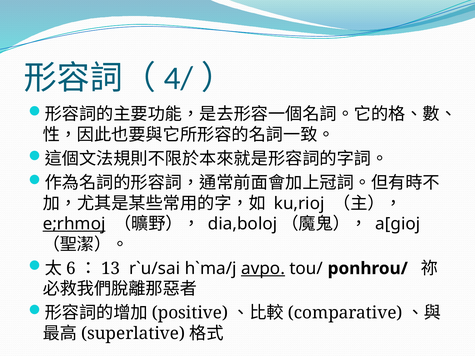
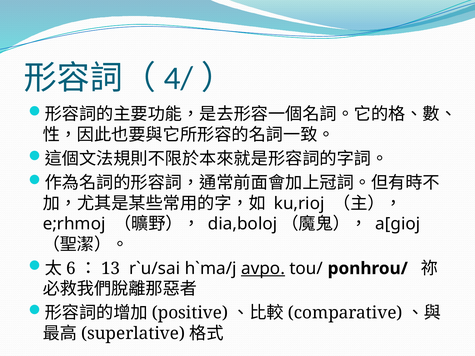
e;rhmoj underline: present -> none
